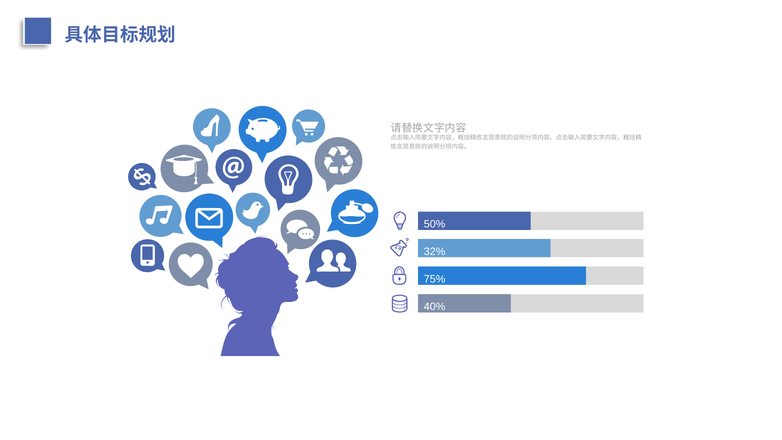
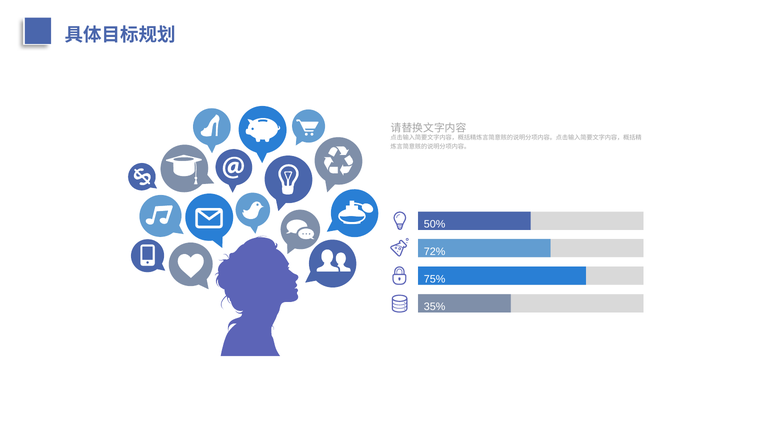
32%: 32% -> 72%
40%: 40% -> 35%
